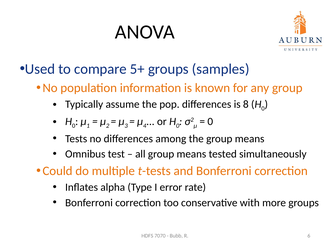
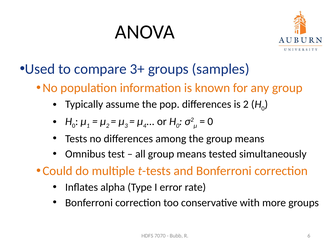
5+: 5+ -> 3+
is 8: 8 -> 2
